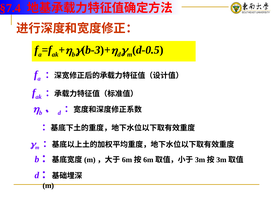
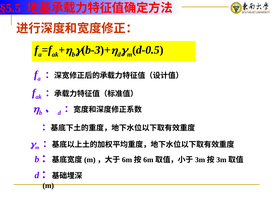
§7.4: §7.4 -> §5.5
